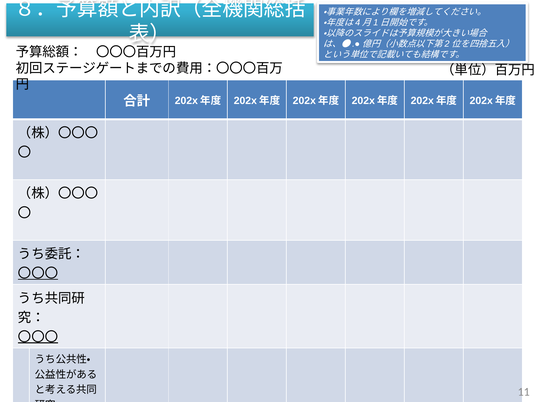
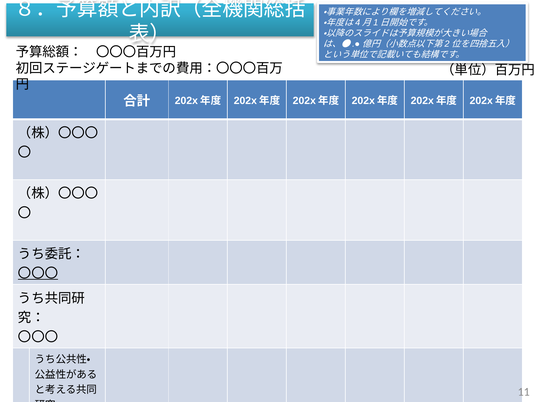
〇〇〇 at (38, 336) underline: present -> none
